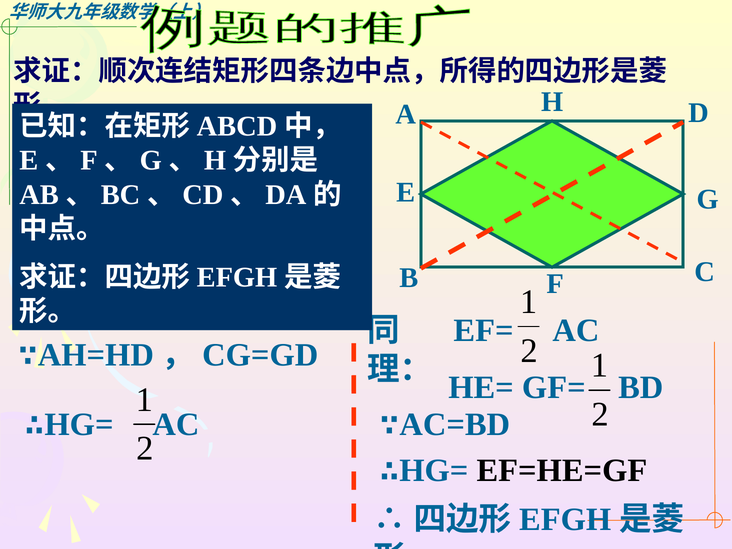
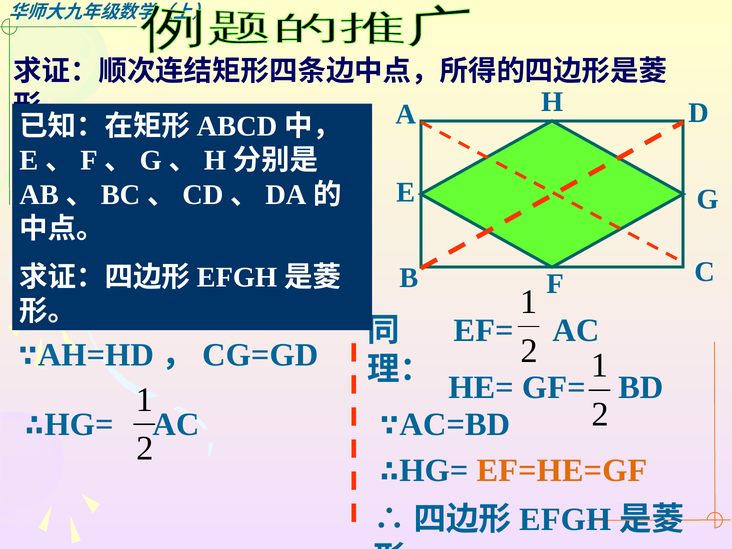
EF=HE=GF colour: black -> orange
